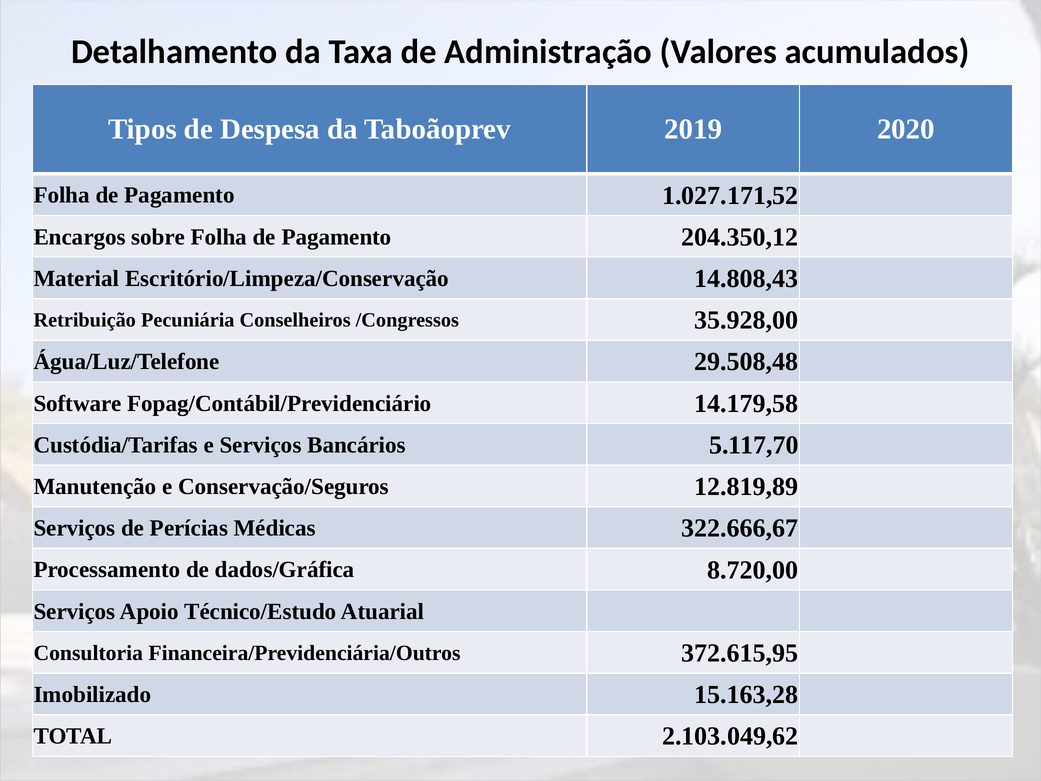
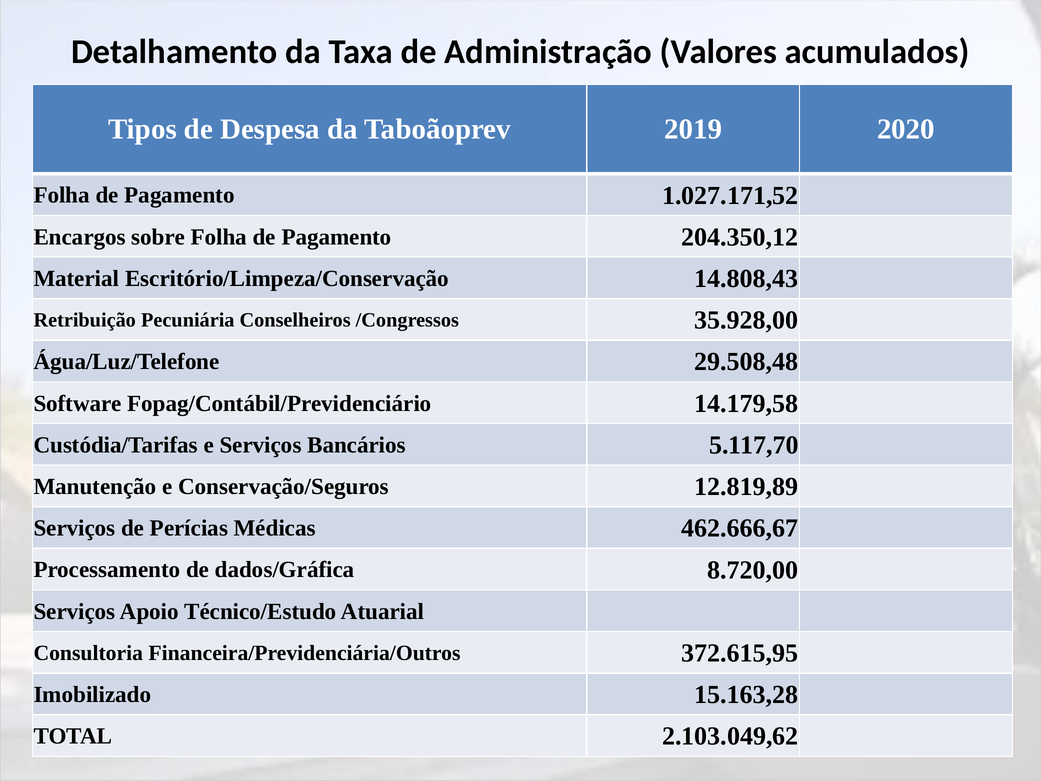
322.666,67: 322.666,67 -> 462.666,67
